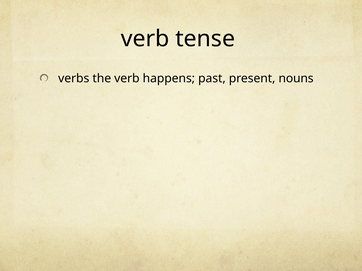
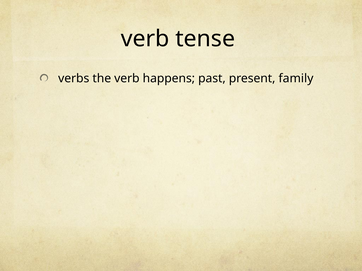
nouns: nouns -> family
